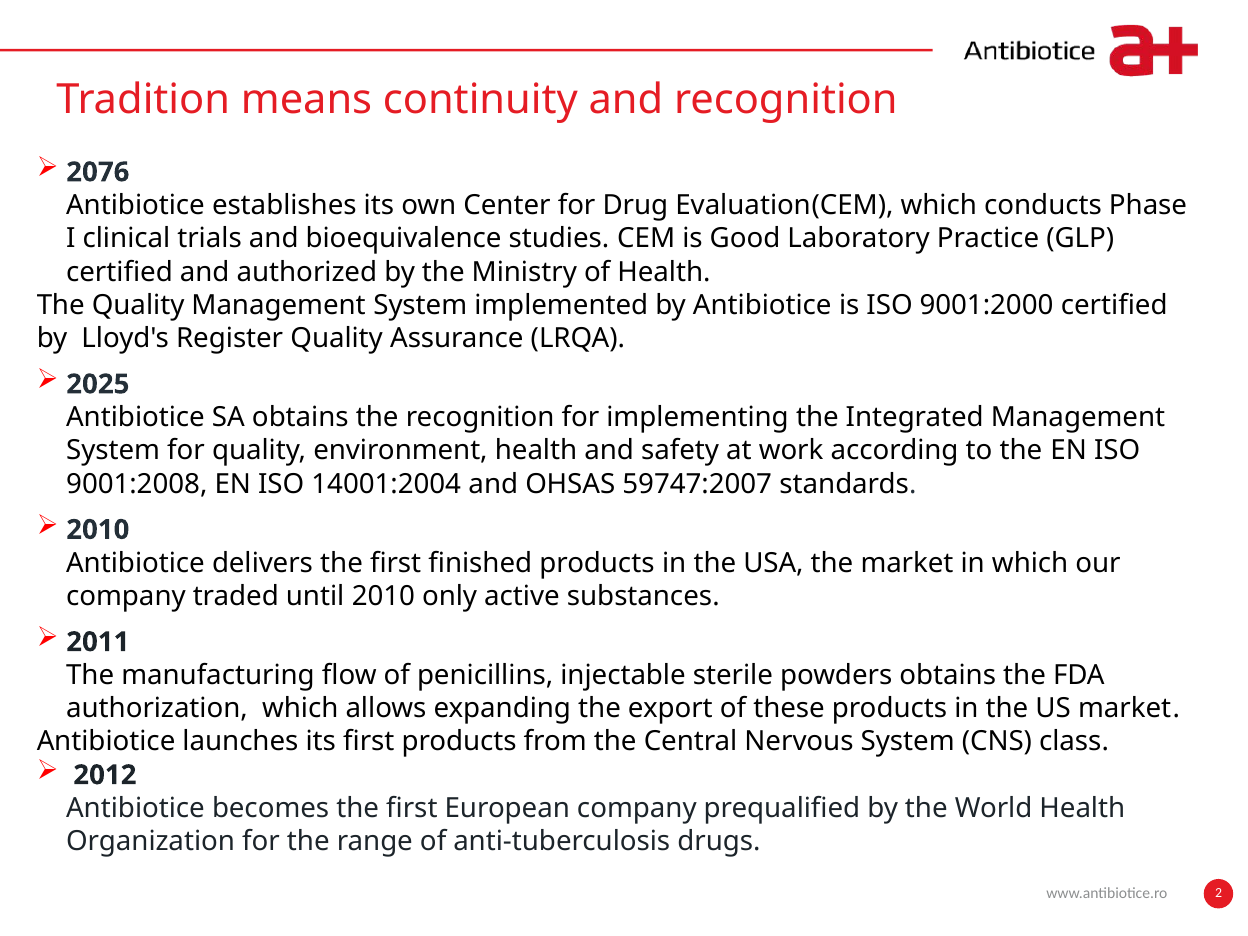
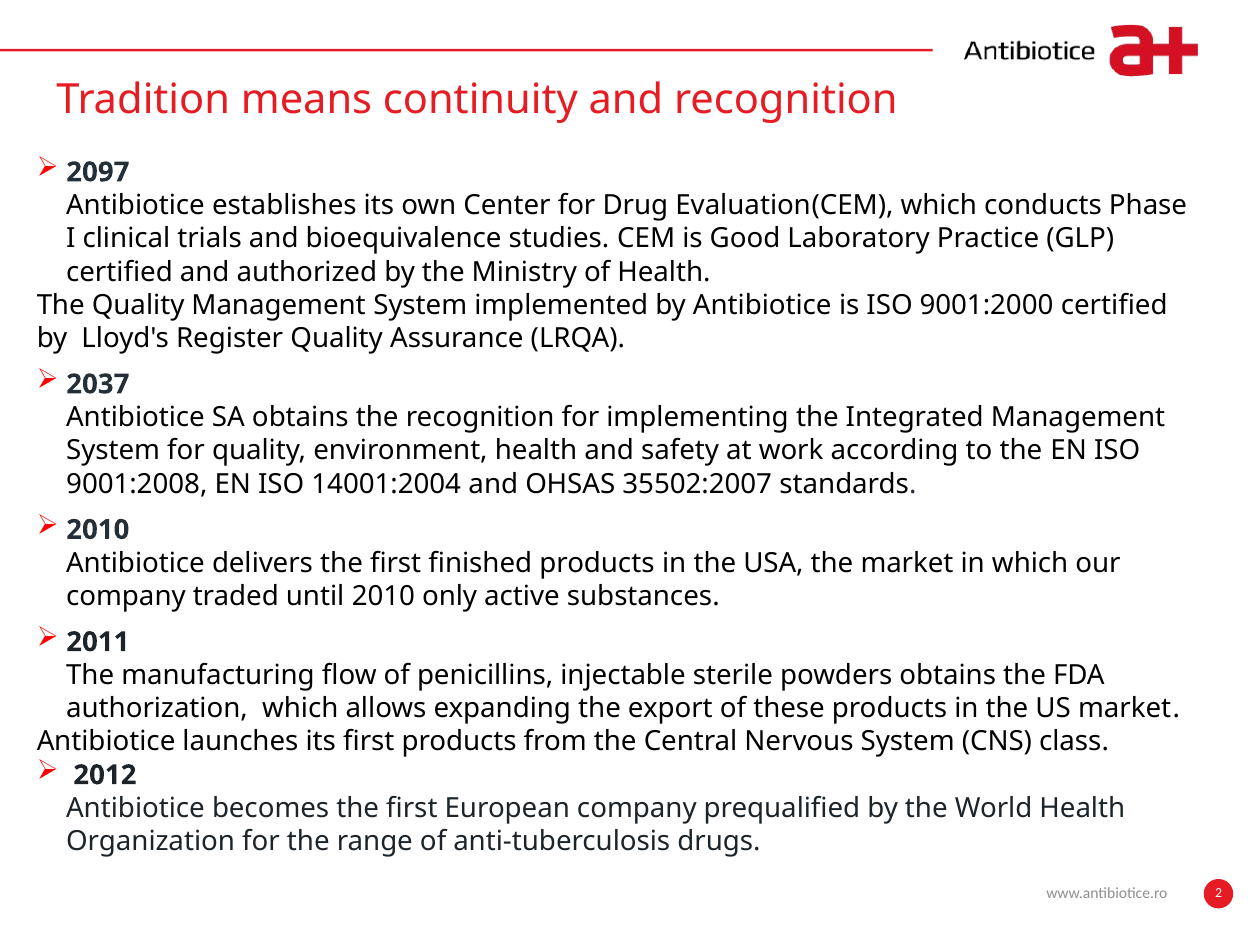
2076: 2076 -> 2097
2025: 2025 -> 2037
59747:2007: 59747:2007 -> 35502:2007
